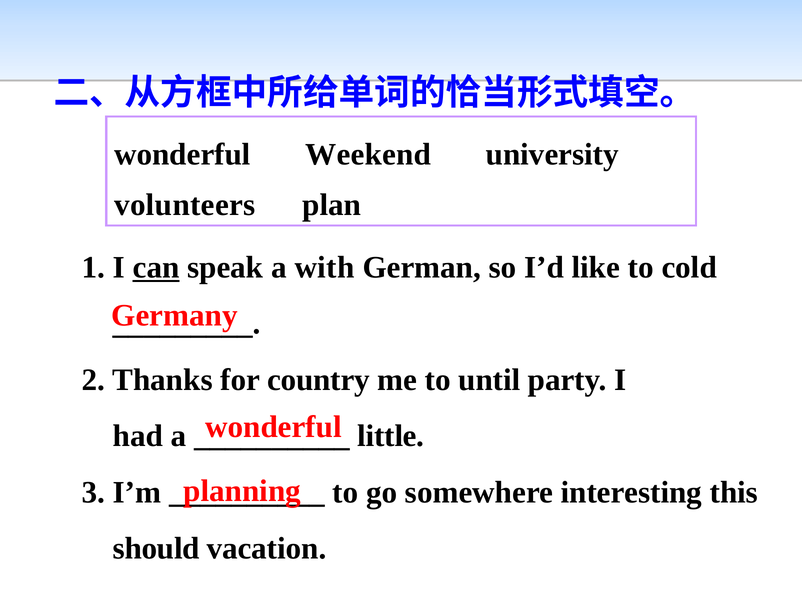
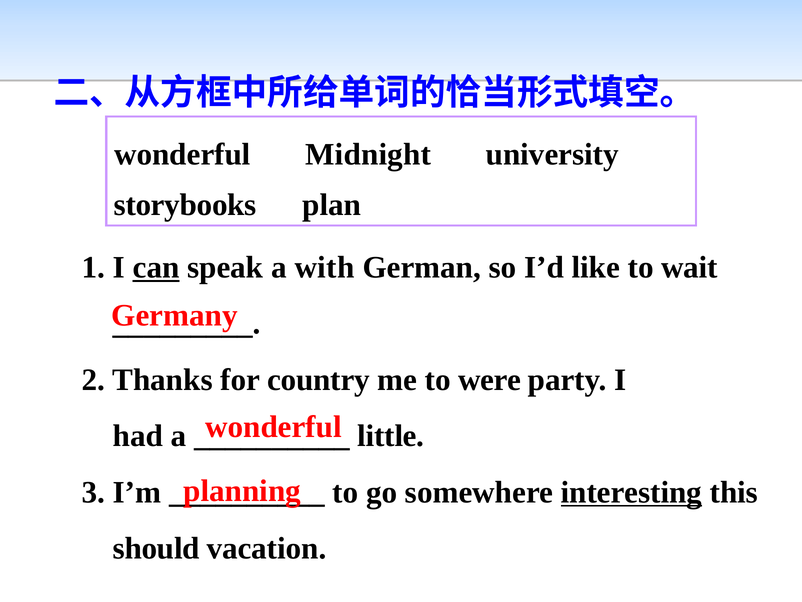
Weekend: Weekend -> Midnight
volunteers: volunteers -> storybooks
cold: cold -> wait
until: until -> were
interesting underline: none -> present
